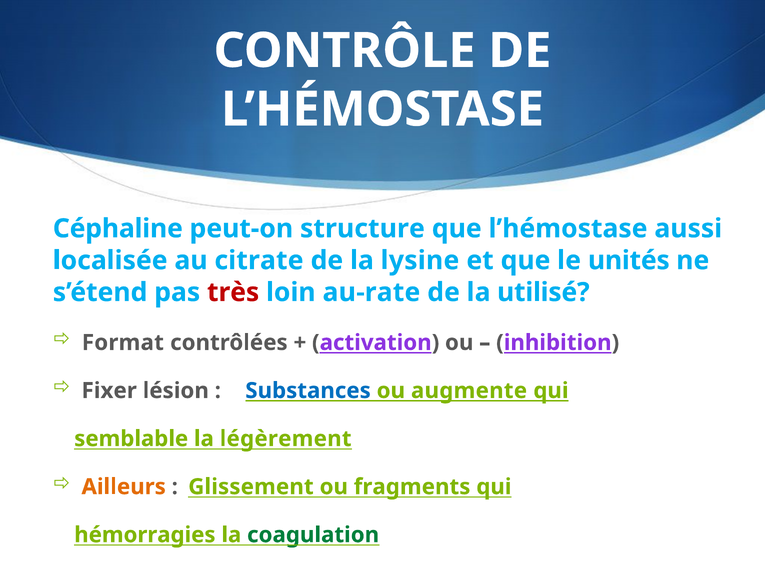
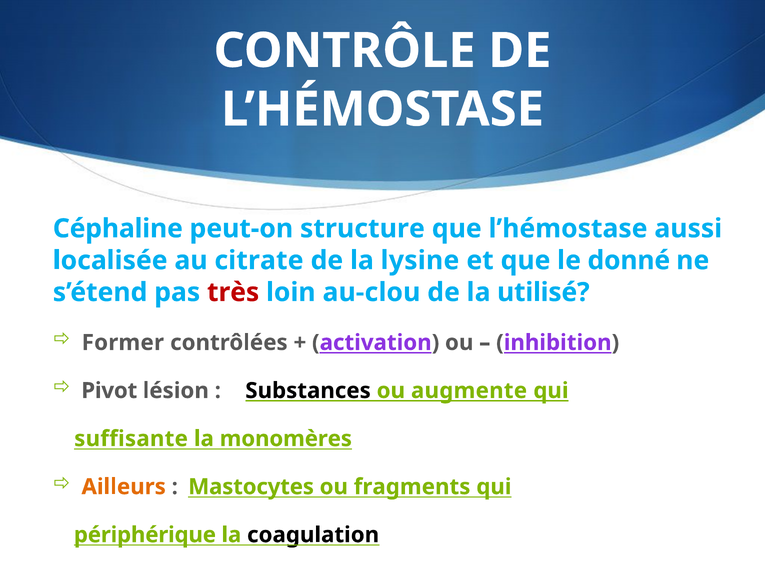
unités: unités -> donné
au-rate: au-rate -> au-clou
Format: Format -> Former
Fixer: Fixer -> Pivot
Substances colour: blue -> black
semblable: semblable -> suffisante
légèrement: légèrement -> monomères
Glissement: Glissement -> Mastocytes
hémorragies: hémorragies -> périphérique
coagulation colour: green -> black
